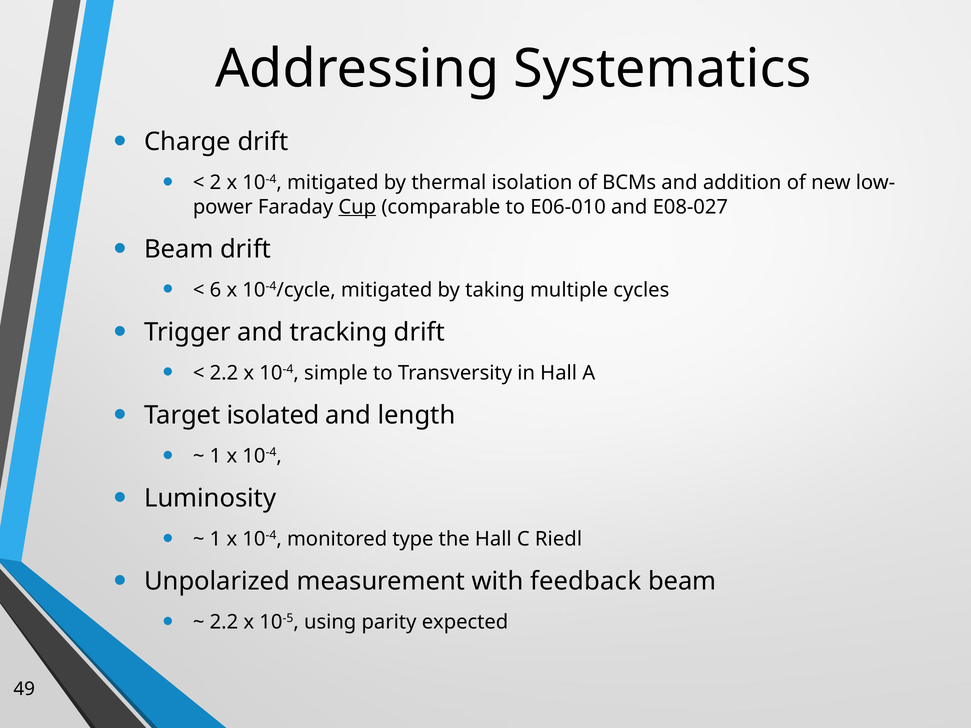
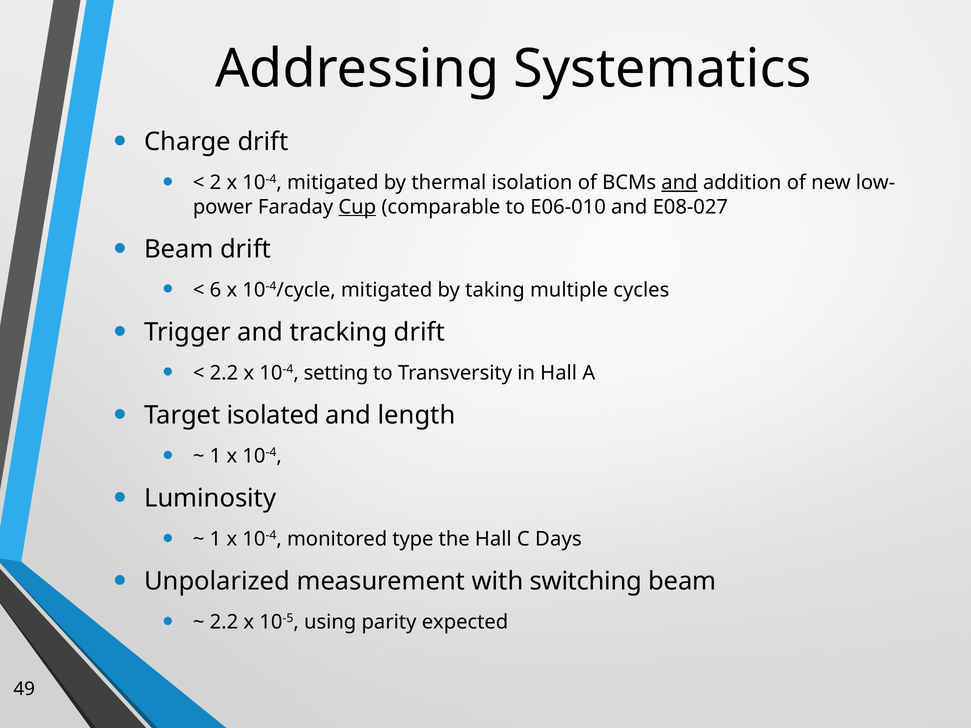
and at (679, 183) underline: none -> present
simple: simple -> setting
Riedl: Riedl -> Days
feedback: feedback -> switching
